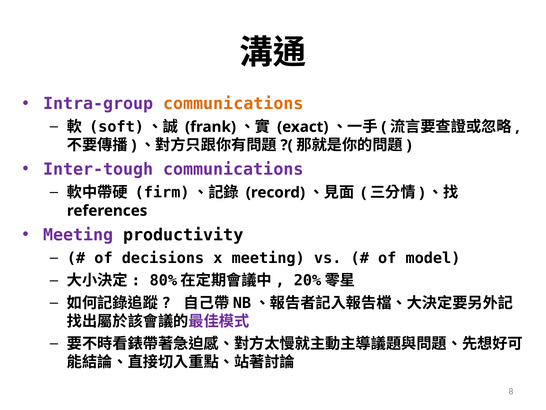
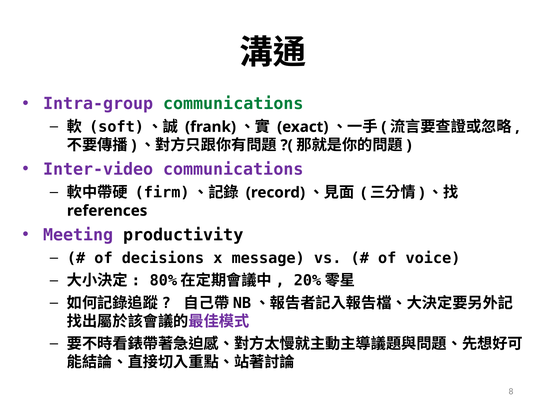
communications at (233, 103) colour: orange -> green
Inter-tough: Inter-tough -> Inter-video
x meeting: meeting -> message
model: model -> voice
